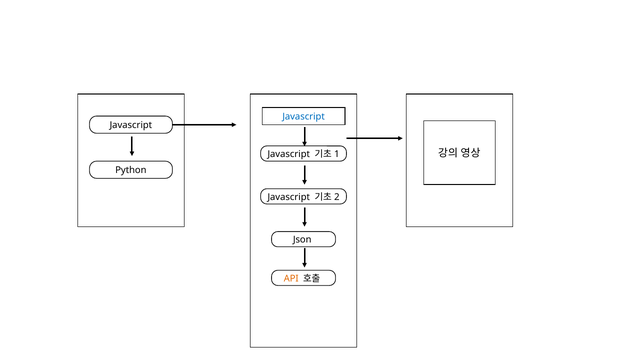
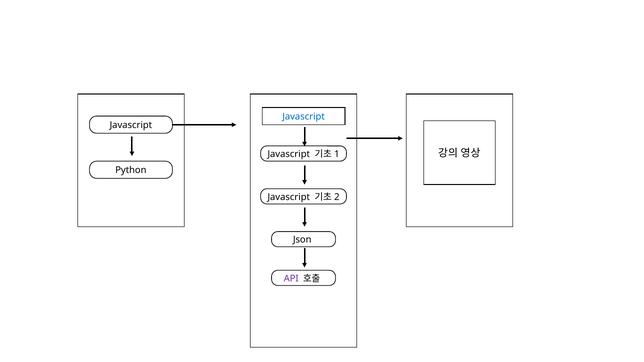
API colour: orange -> purple
